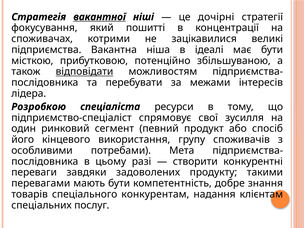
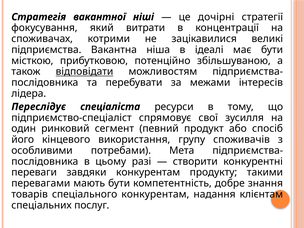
вакантної underline: present -> none
пошитті: пошитті -> витрати
Розробкою: Розробкою -> Переслідує
завдяки задоволених: задоволених -> конкурентам
